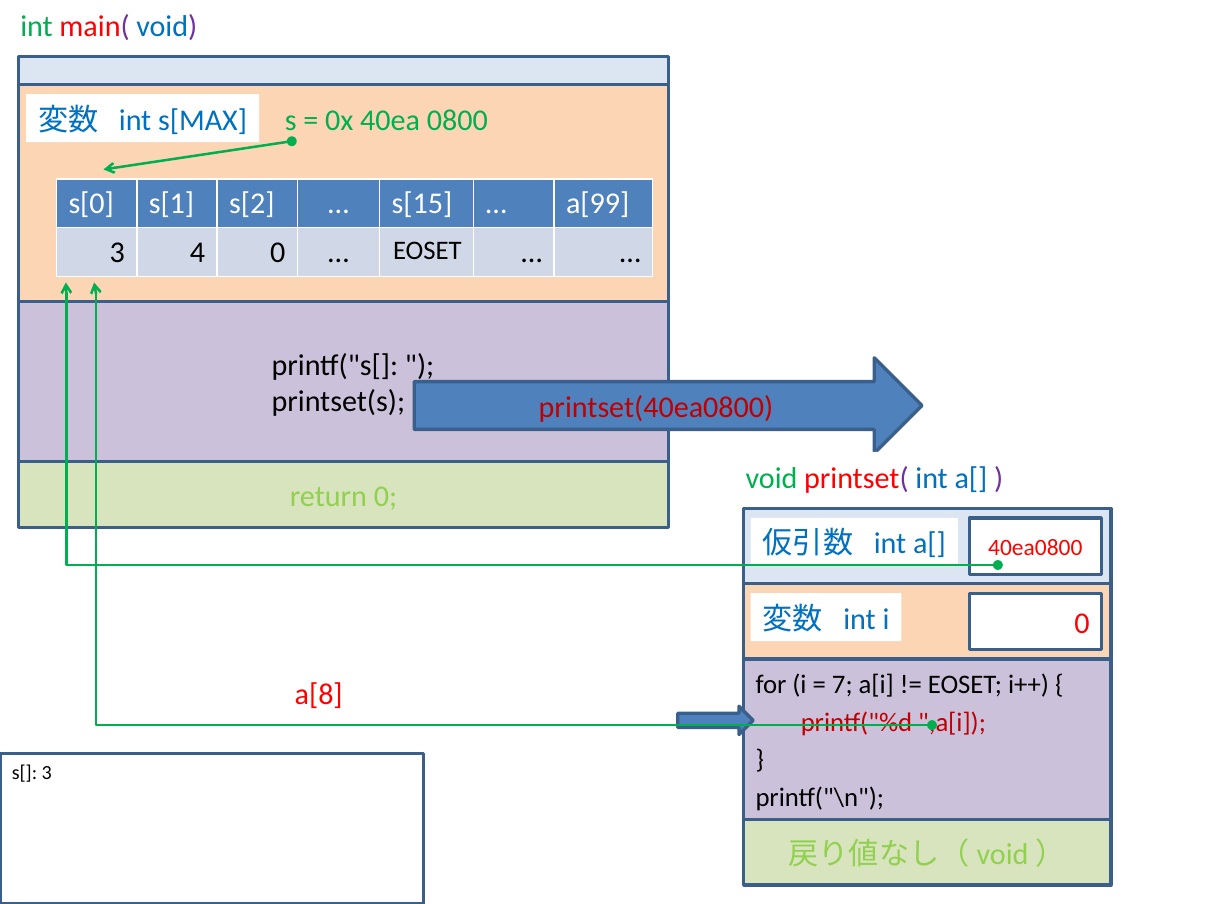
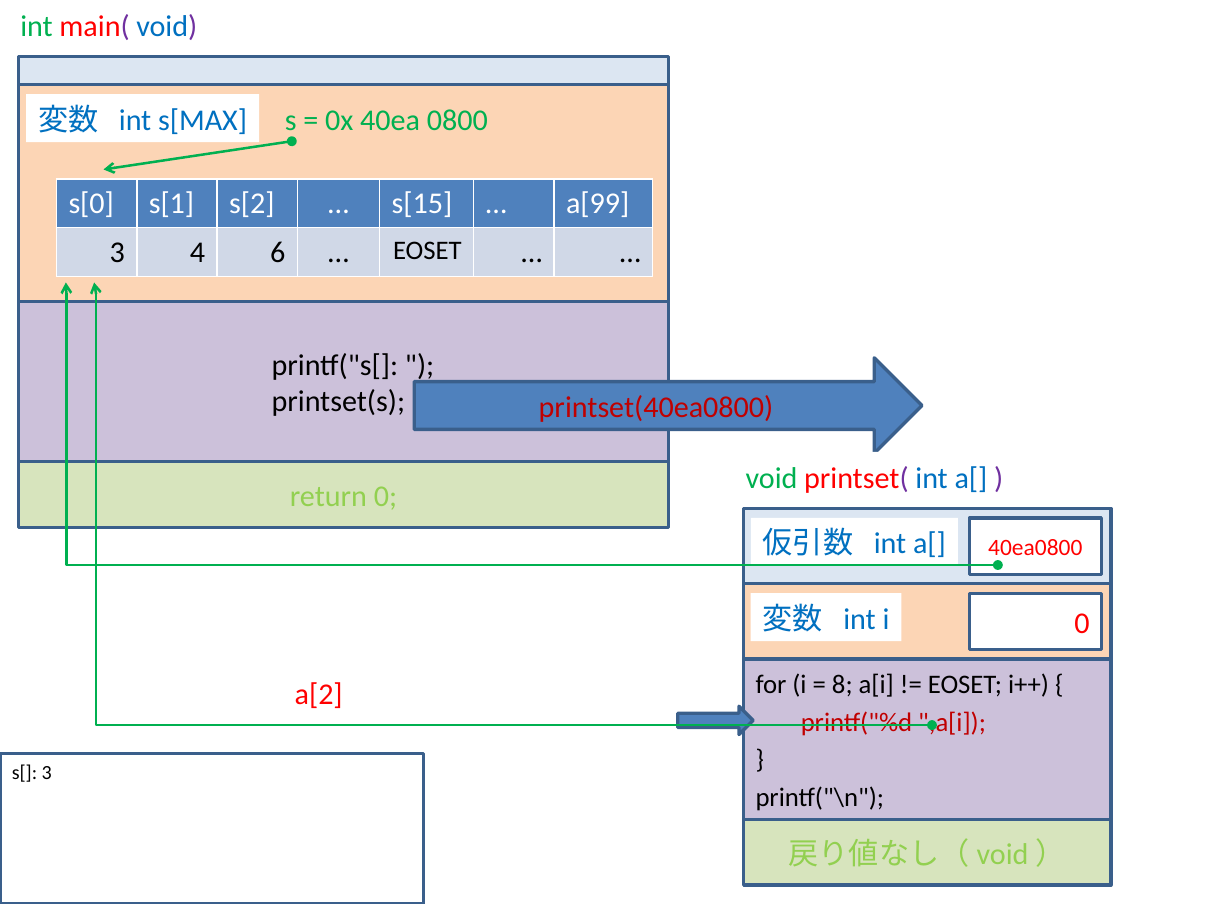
4 0: 0 -> 6
7: 7 -> 8
a[8: a[8 -> a[2
